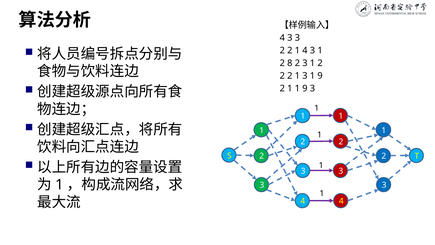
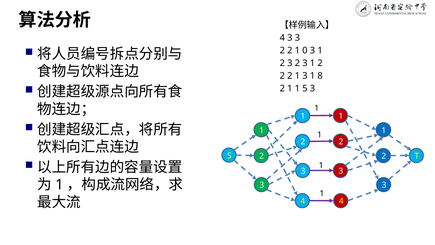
1 4: 4 -> 0
8 at (290, 63): 8 -> 3
3 1 9: 9 -> 8
1 1 9: 9 -> 5
